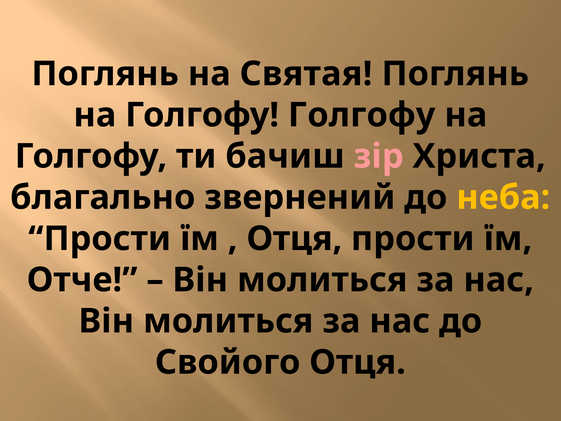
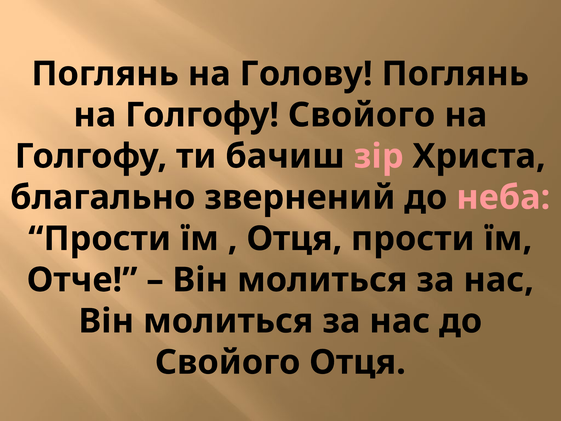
Святая: Святая -> Голову
Голгофу Голгофу: Голгофу -> Свойого
неба colour: yellow -> pink
